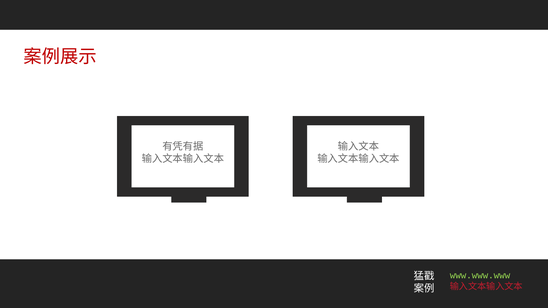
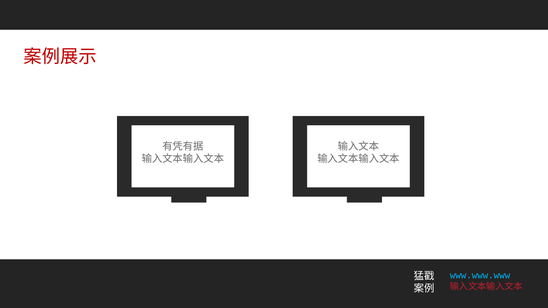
www.www.www colour: light green -> light blue
